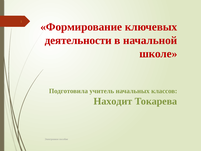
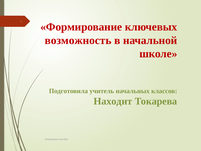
деятельности: деятельности -> возможность
